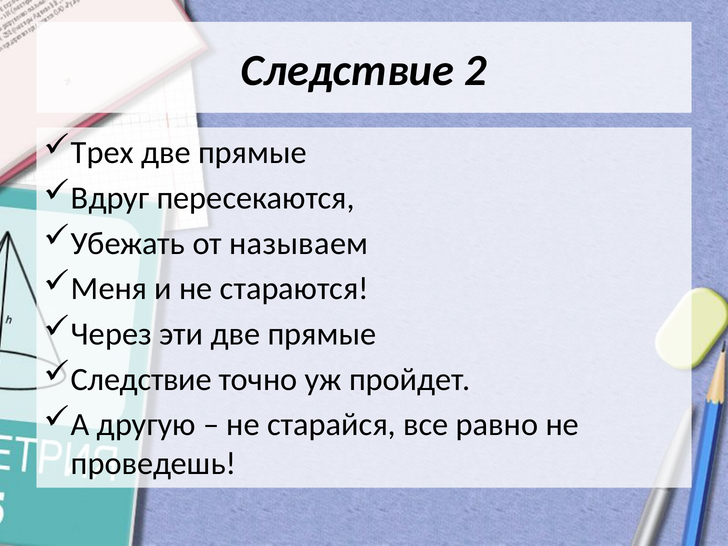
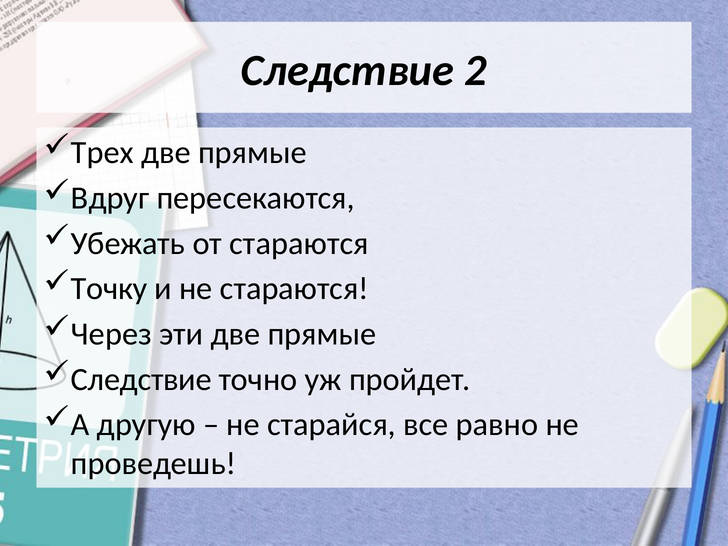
от называем: называем -> стараются
Меня: Меня -> Точку
